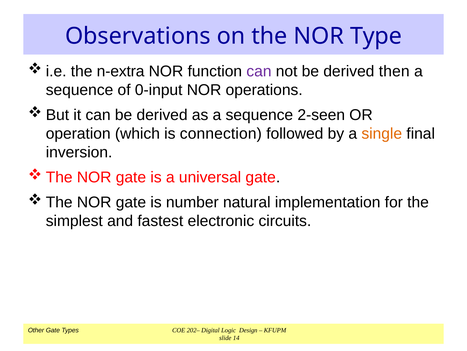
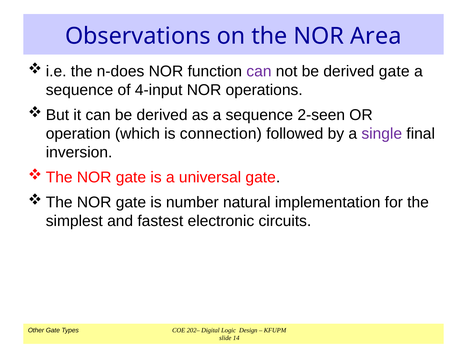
Type: Type -> Area
n-extra: n-extra -> n-does
derived then: then -> gate
0-input: 0-input -> 4-input
single colour: orange -> purple
